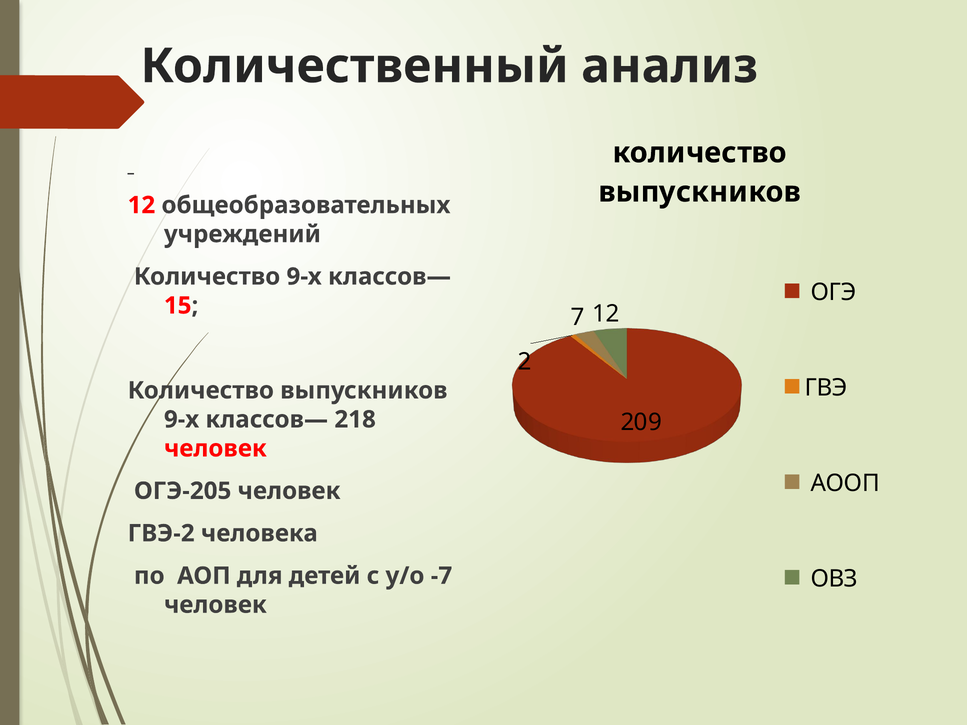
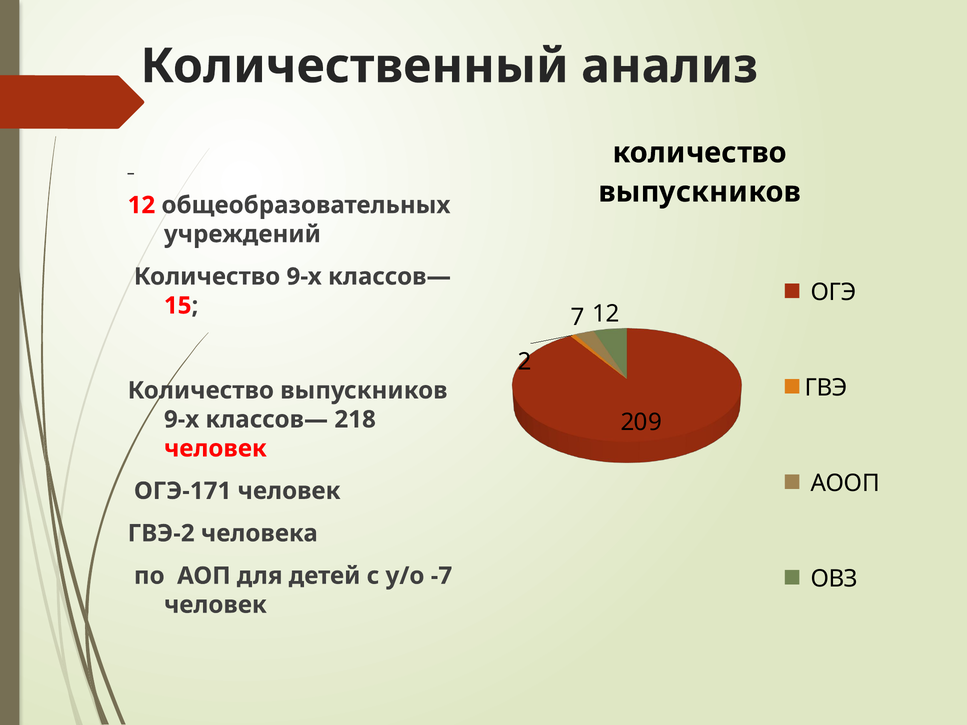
ОГЭ-205: ОГЭ-205 -> ОГЭ-171
